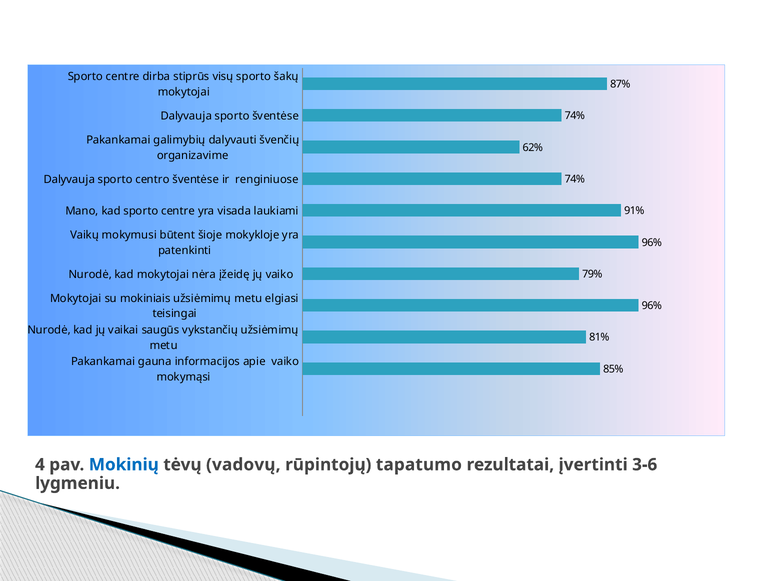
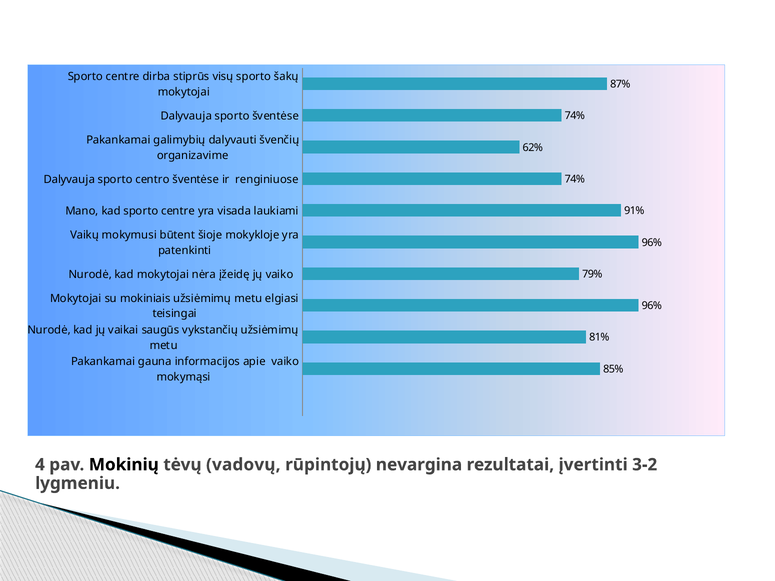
Mokinių colour: blue -> black
tapatumo: tapatumo -> nevargina
3-6: 3-6 -> 3-2
